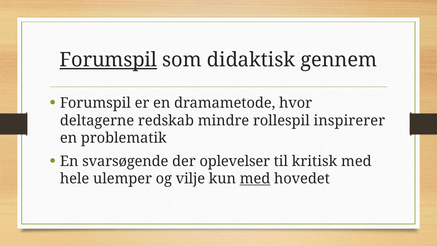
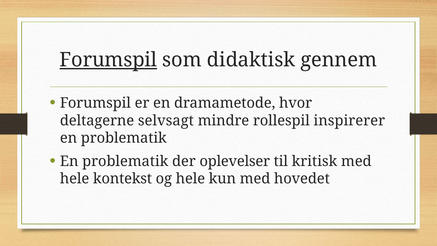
redskab: redskab -> selvsagt
svarsøgende at (125, 161): svarsøgende -> problematik
ulemper: ulemper -> kontekst
og vilje: vilje -> hele
med at (255, 179) underline: present -> none
